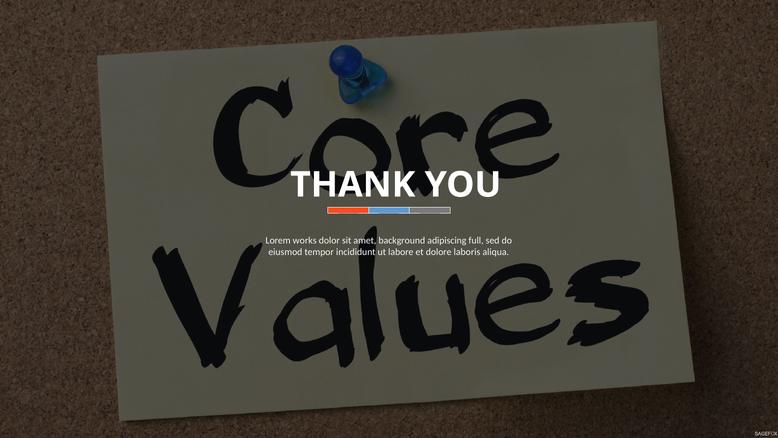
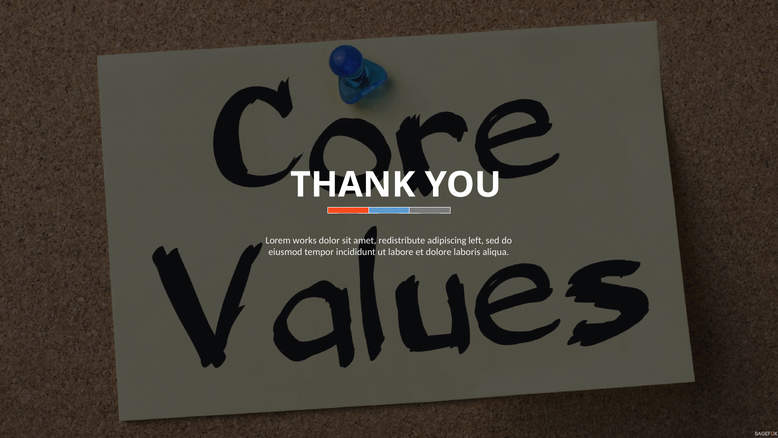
background: background -> redistribute
full: full -> left
